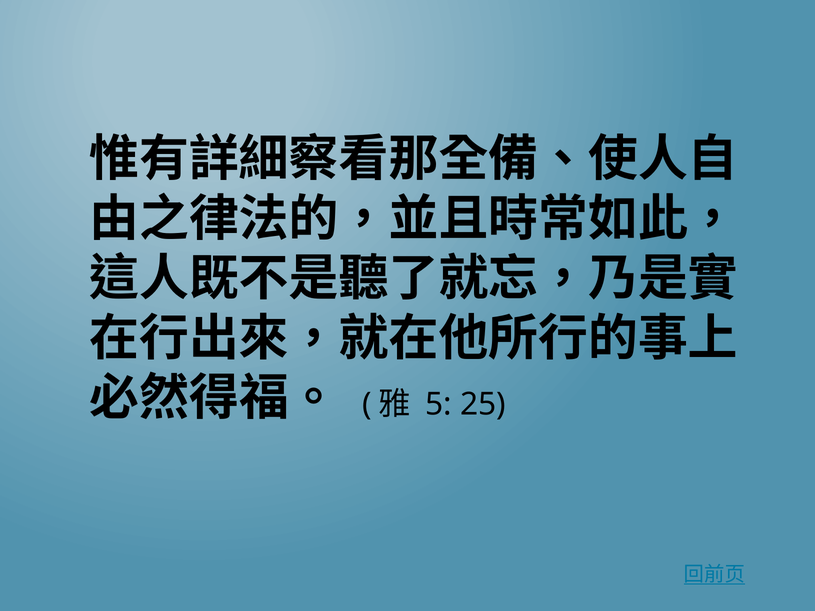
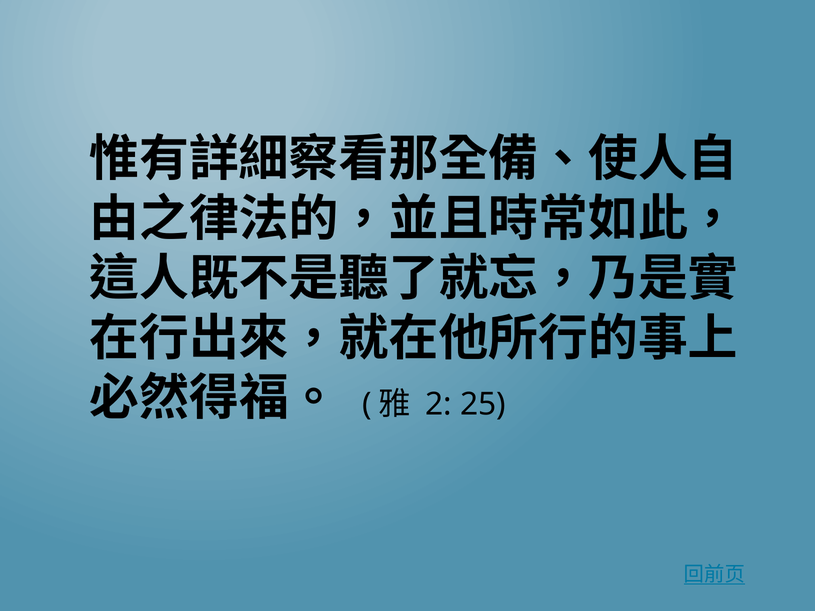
5: 5 -> 2
